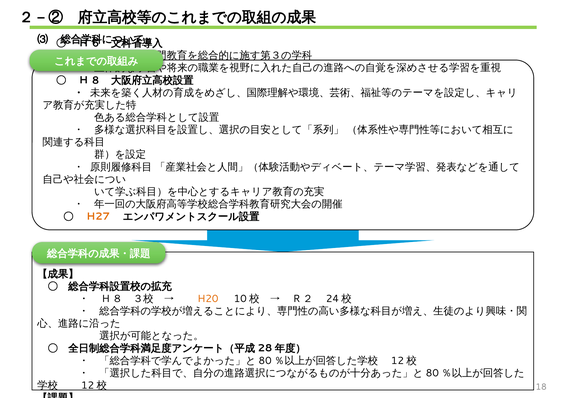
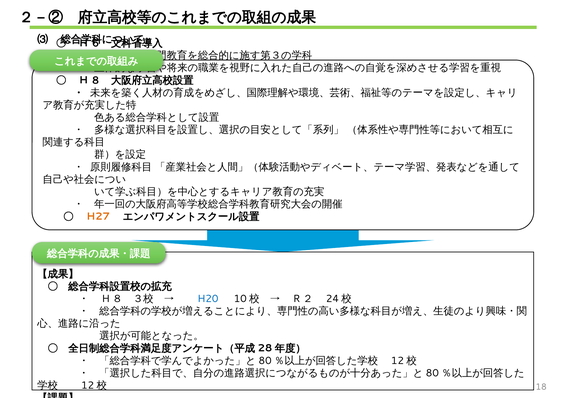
H20 colour: orange -> blue
